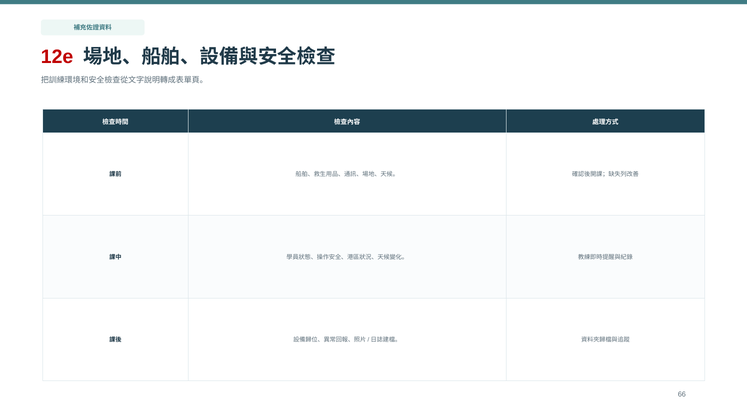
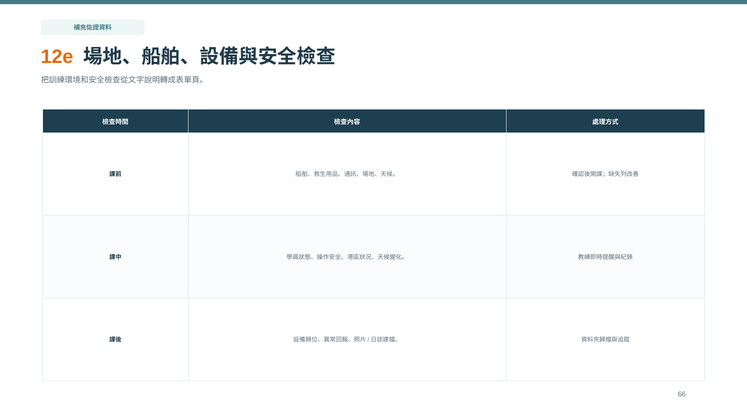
12e colour: red -> orange
